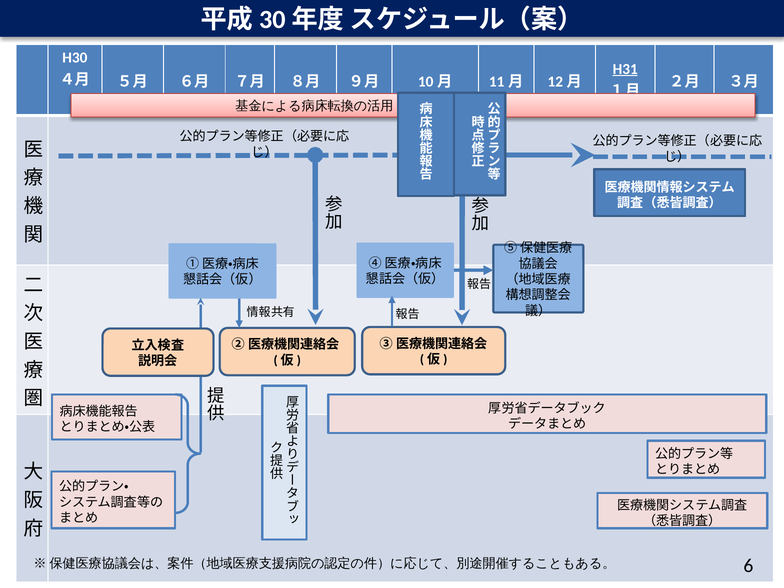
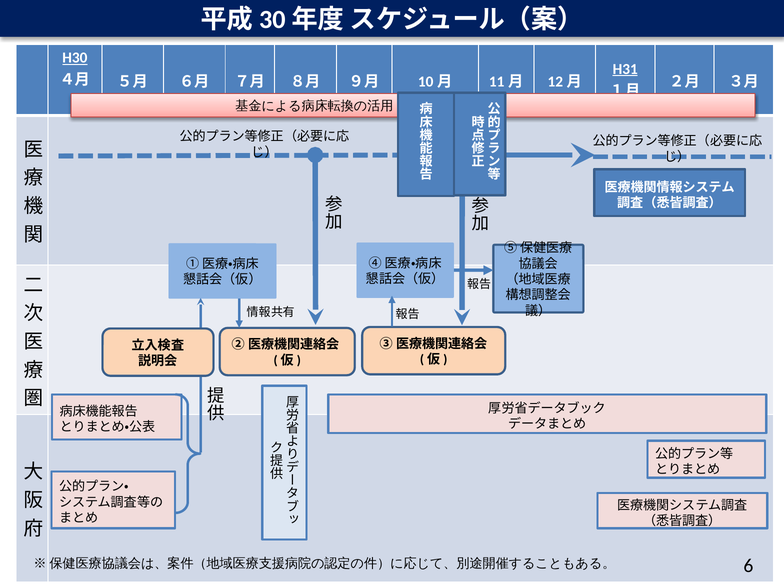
H30 underline: none -> present
